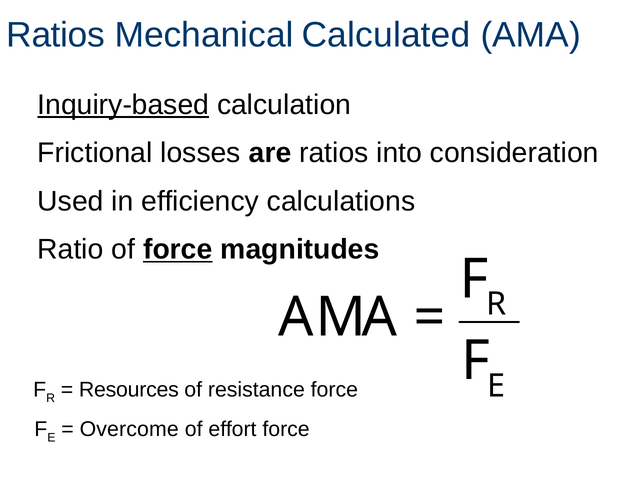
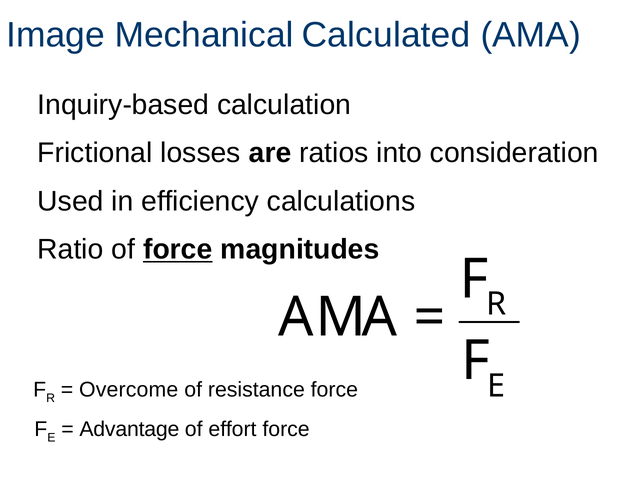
Ratios at (56, 35): Ratios -> Image
Inquiry-based underline: present -> none
Resources: Resources -> Overcome
Overcome: Overcome -> Advantage
